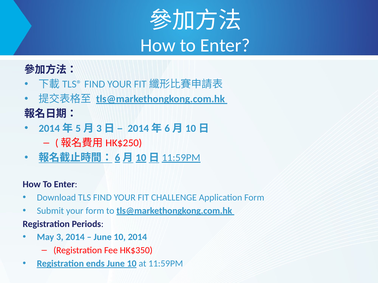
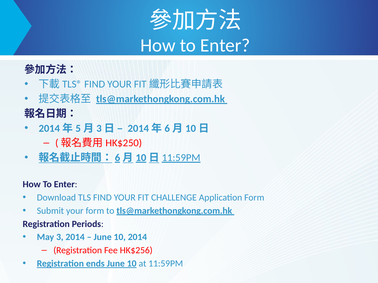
HK$350: HK$350 -> HK$256
